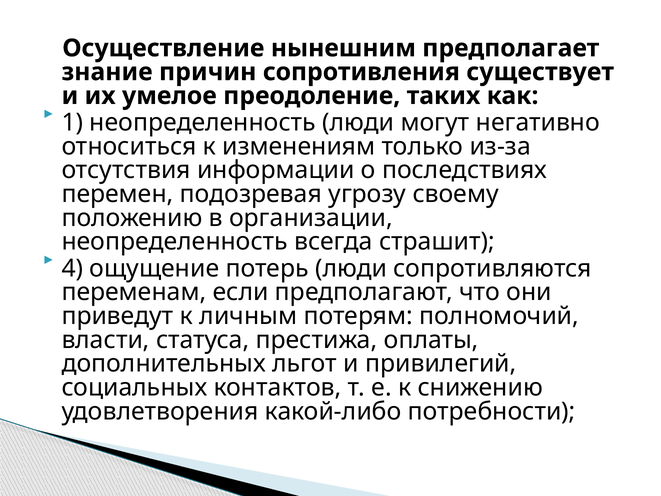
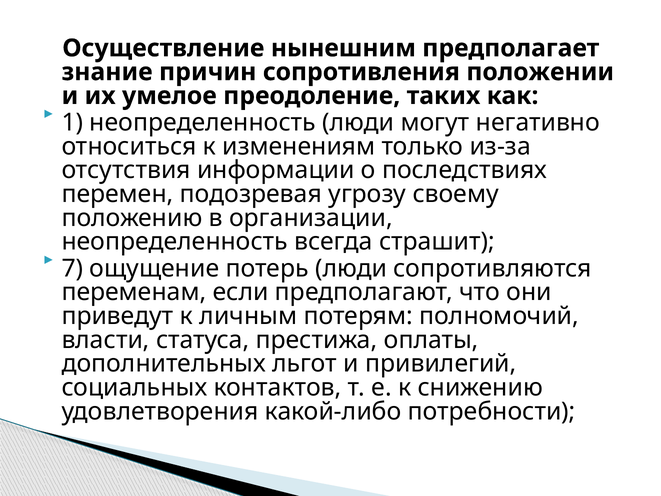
существует: существует -> положении
4: 4 -> 7
